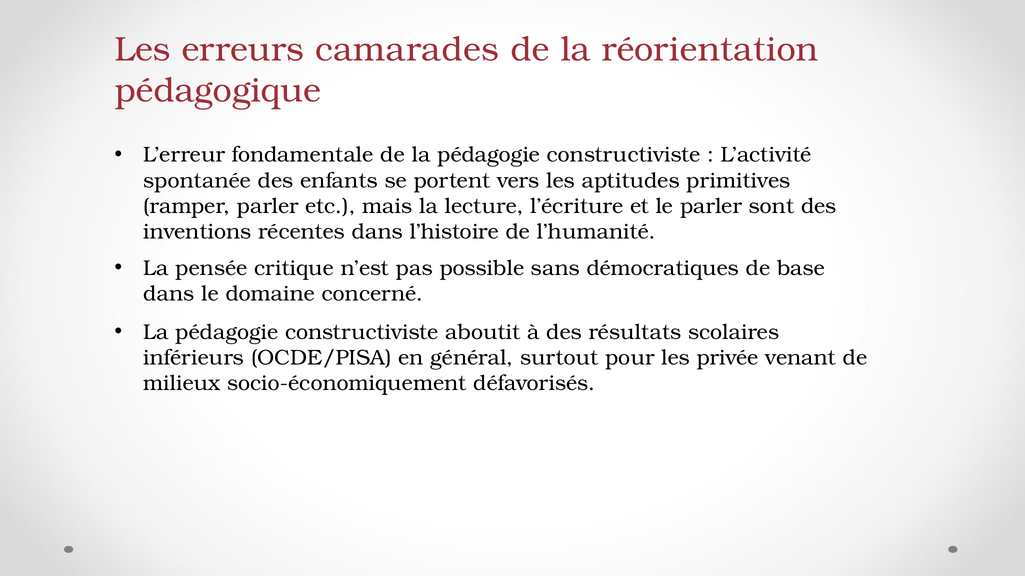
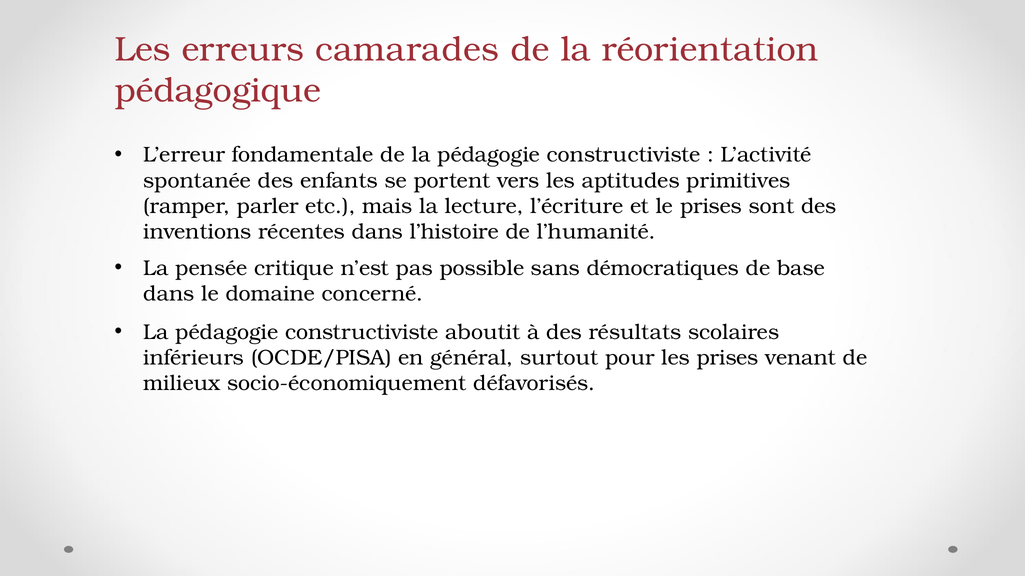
le parler: parler -> prises
les privée: privée -> prises
